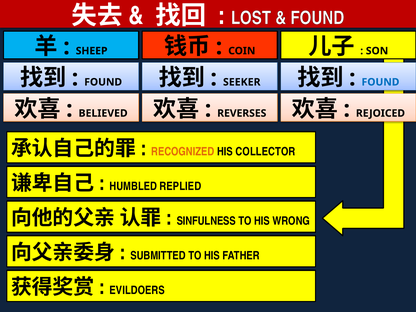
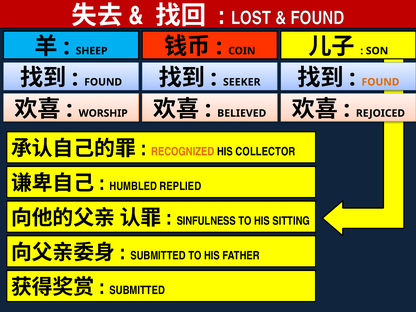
FOUND at (380, 82) colour: blue -> orange
BELIEVED: BELIEVED -> WORSHIP
REVERSES: REVERSES -> BELIEVED
WRONG: WRONG -> SITTING
EVILDOERS at (137, 290): EVILDOERS -> SUBMITTED
